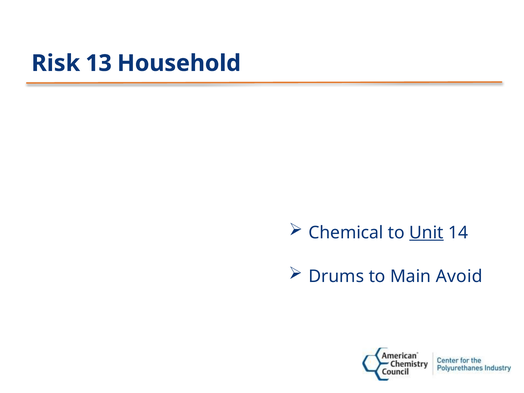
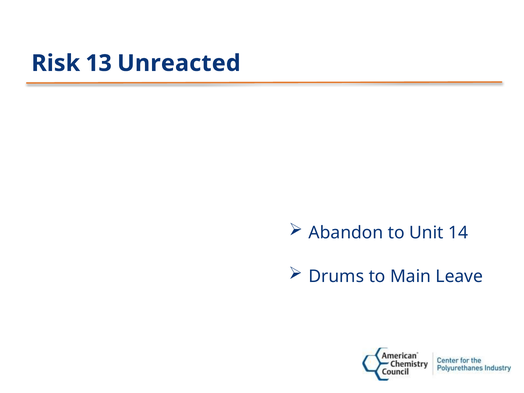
Household: Household -> Unreacted
Chemical: Chemical -> Abandon
Unit underline: present -> none
Avoid: Avoid -> Leave
